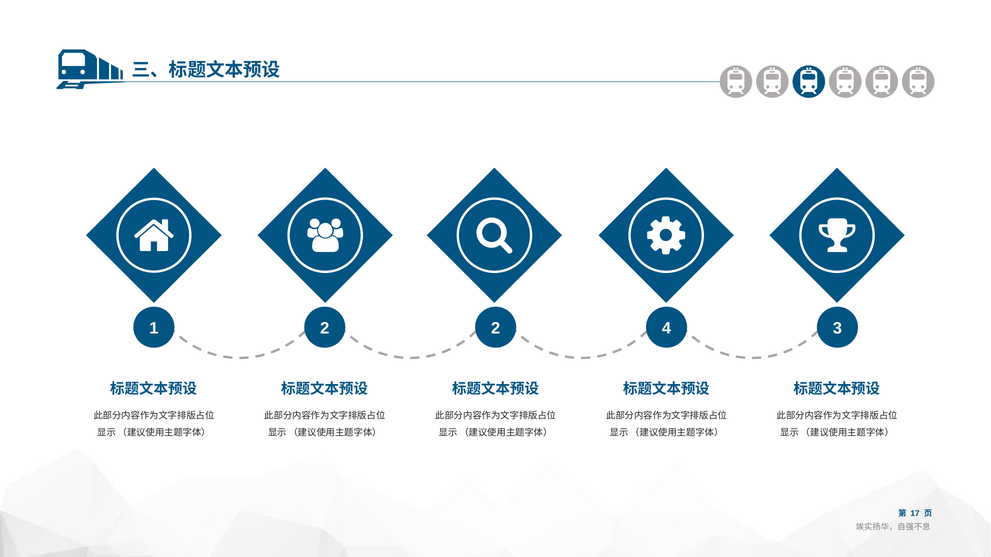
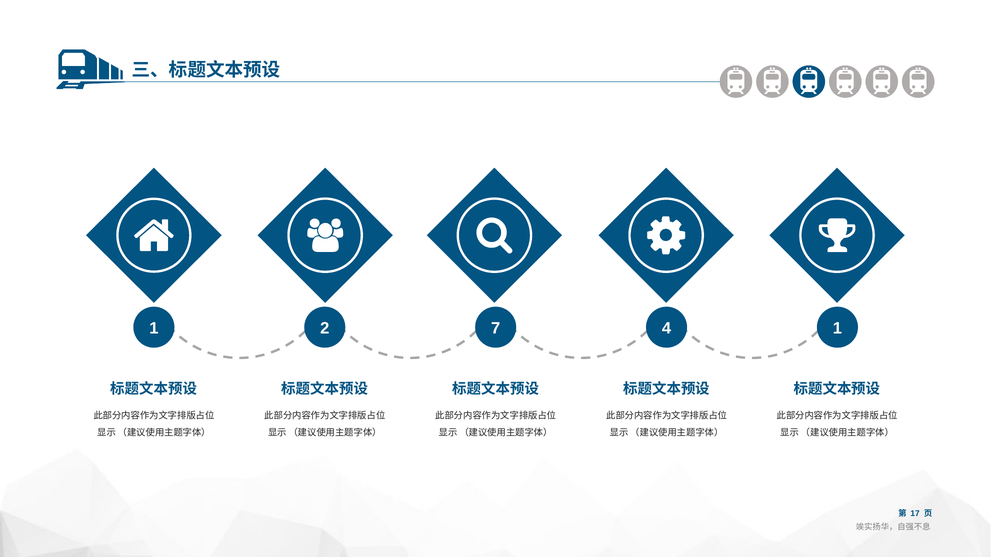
2 2: 2 -> 7
4 3: 3 -> 1
